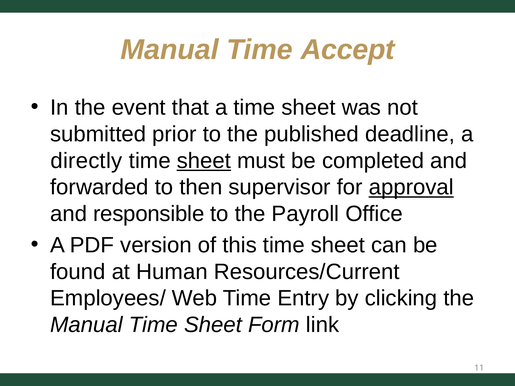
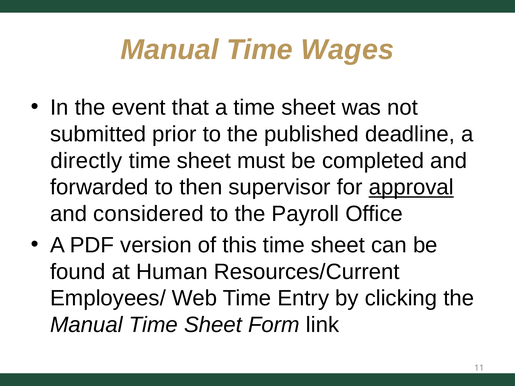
Accept: Accept -> Wages
sheet at (204, 161) underline: present -> none
responsible: responsible -> considered
